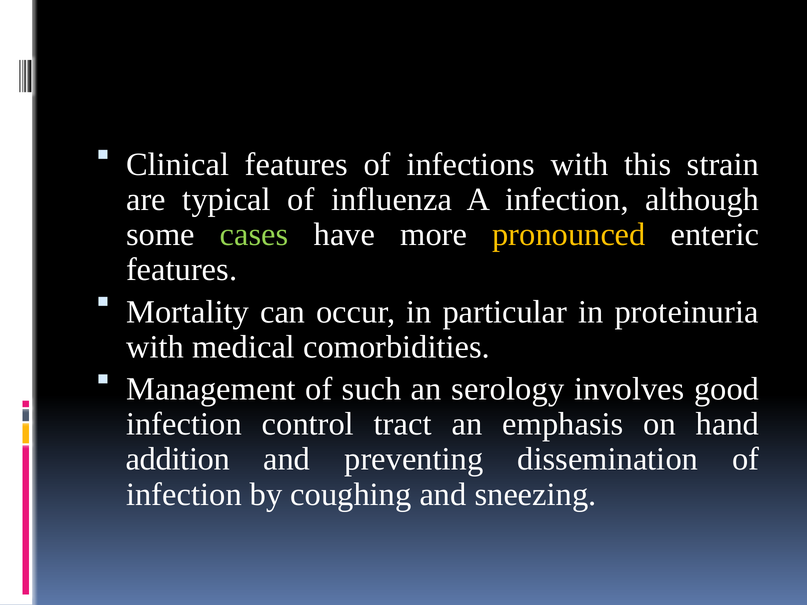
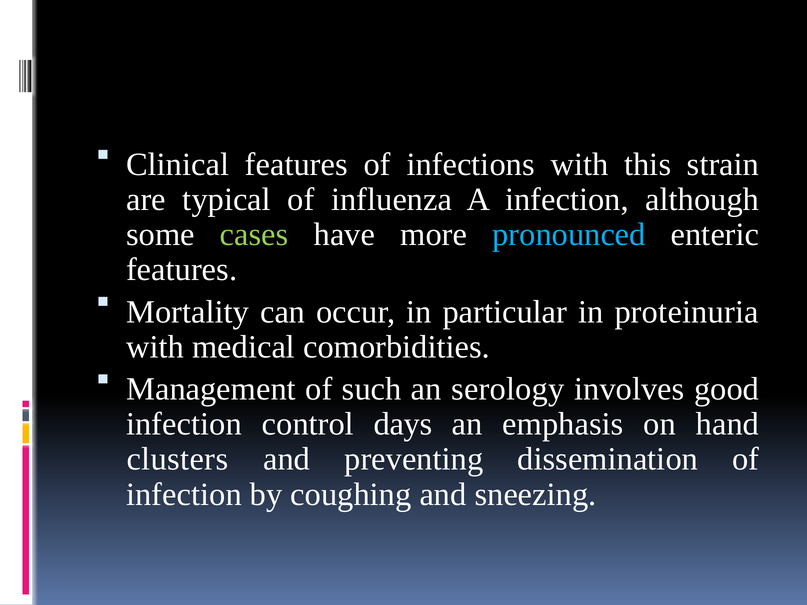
pronounced colour: yellow -> light blue
tract: tract -> days
addition: addition -> clusters
